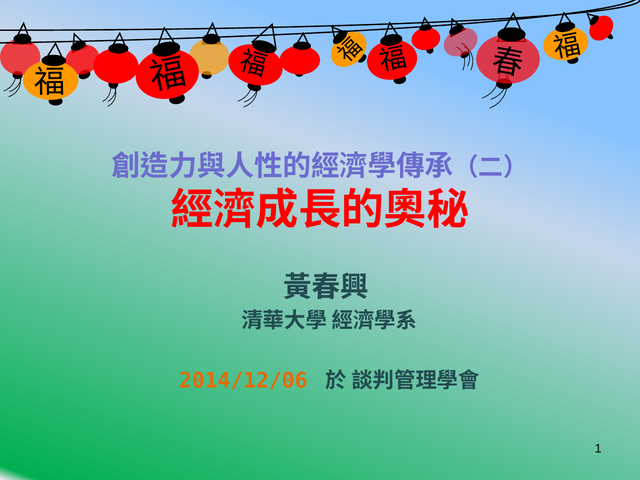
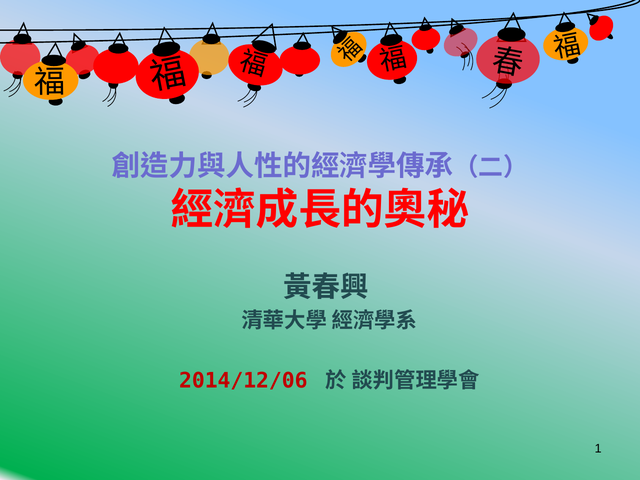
2014/12/06 colour: orange -> red
